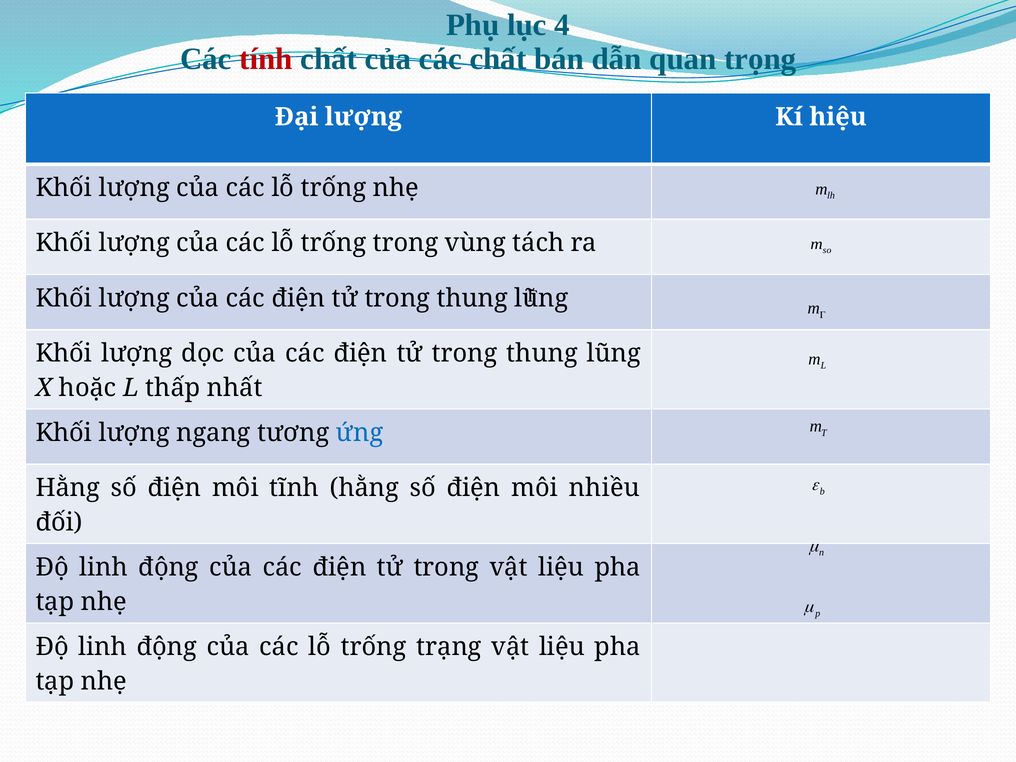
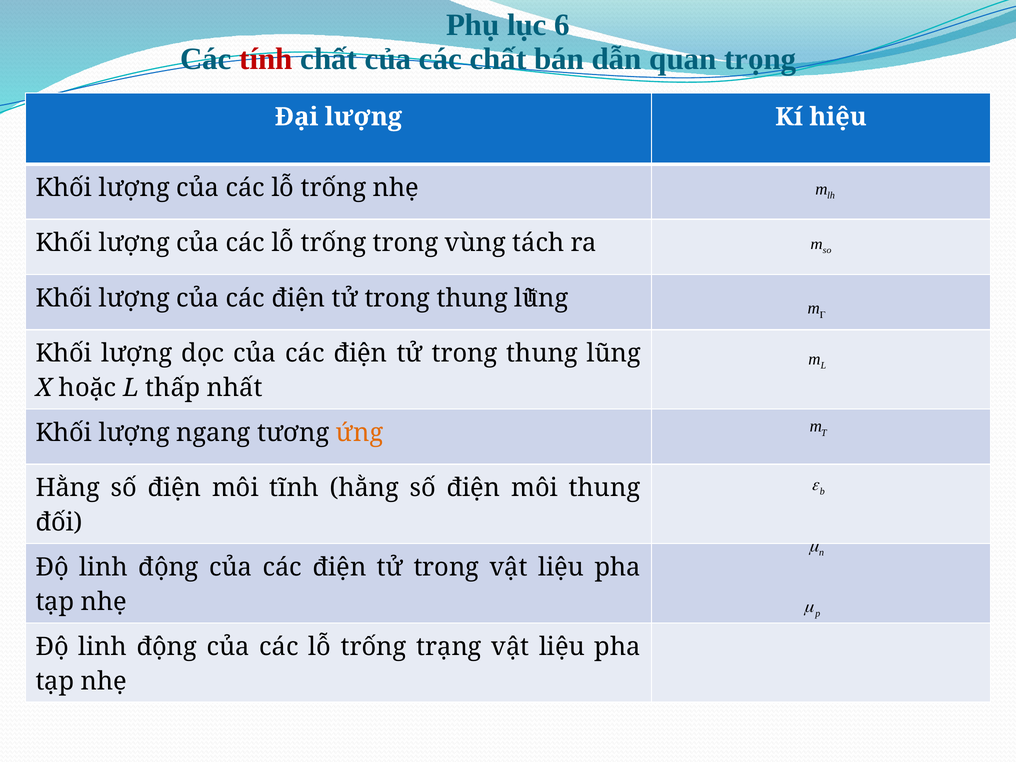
4: 4 -> 6
ứng colour: blue -> orange
môi nhiều: nhiều -> thung
